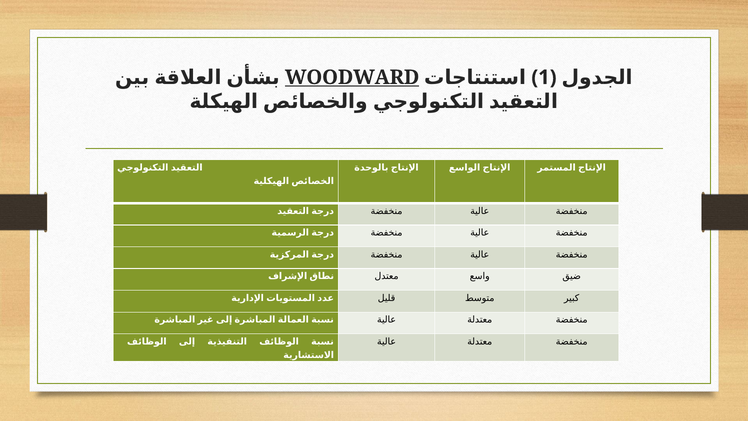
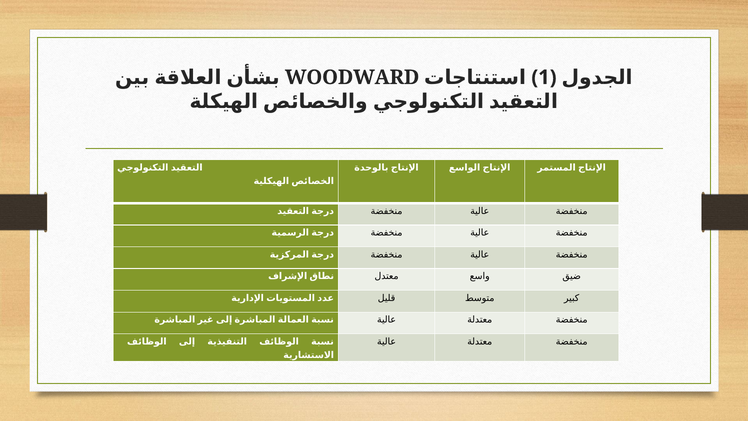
WOODWARD underline: present -> none
